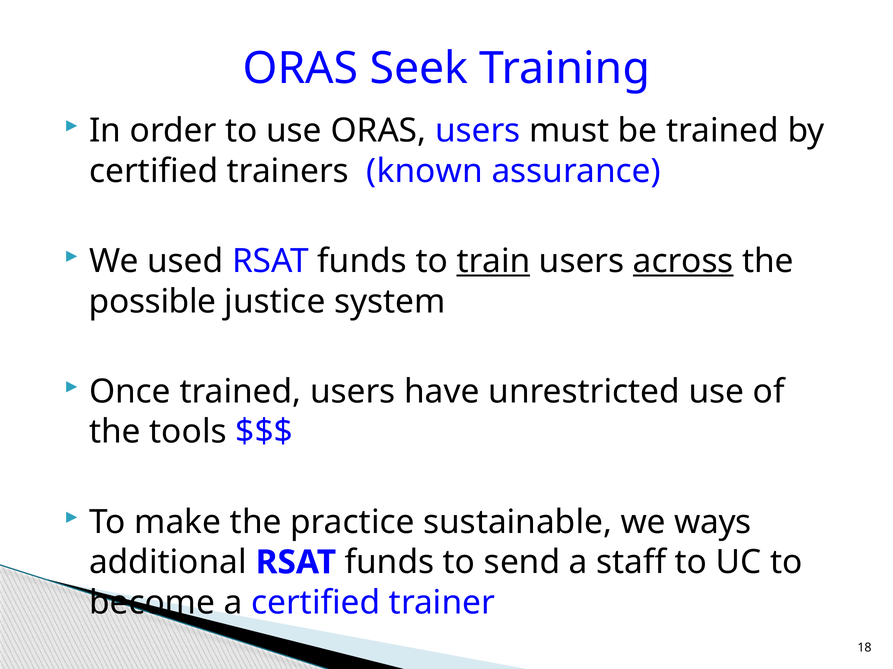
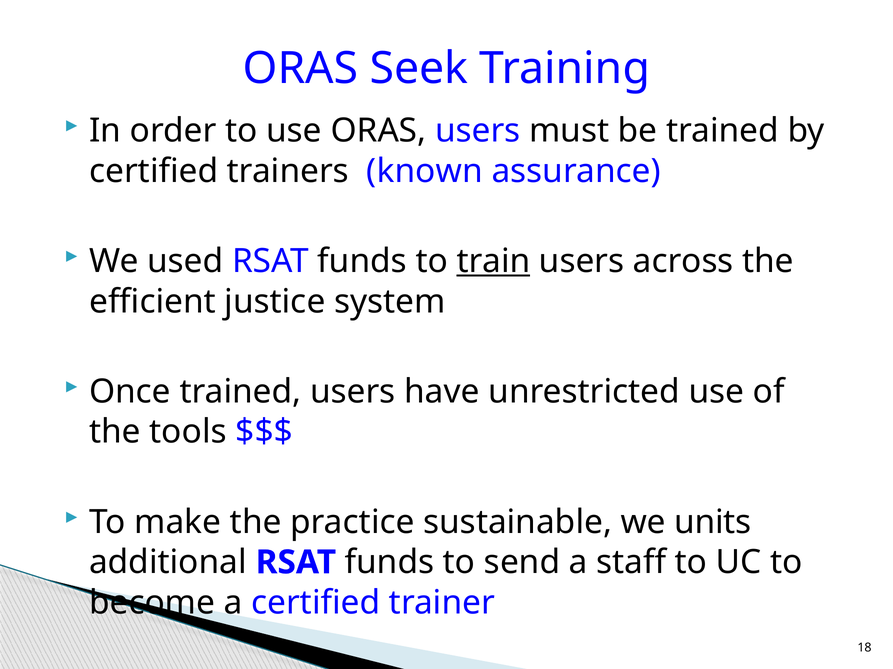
across underline: present -> none
possible: possible -> efficient
ways: ways -> units
